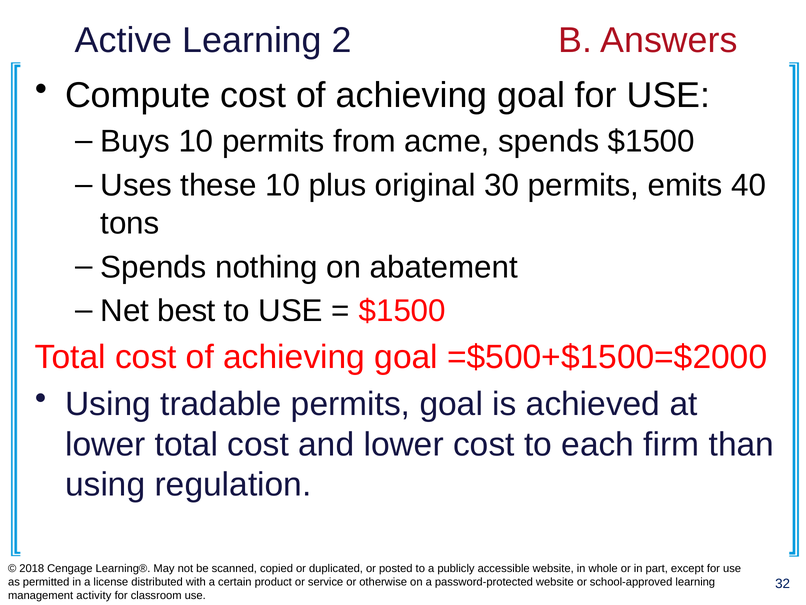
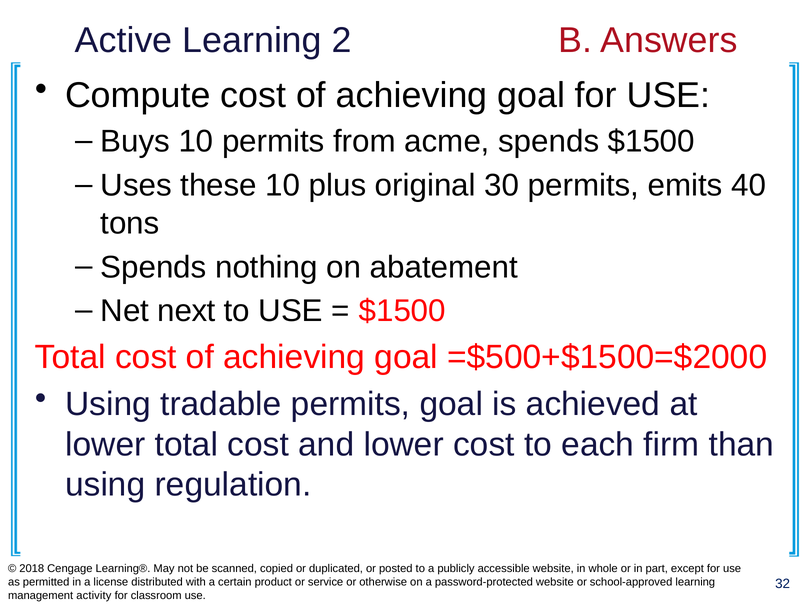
best: best -> next
